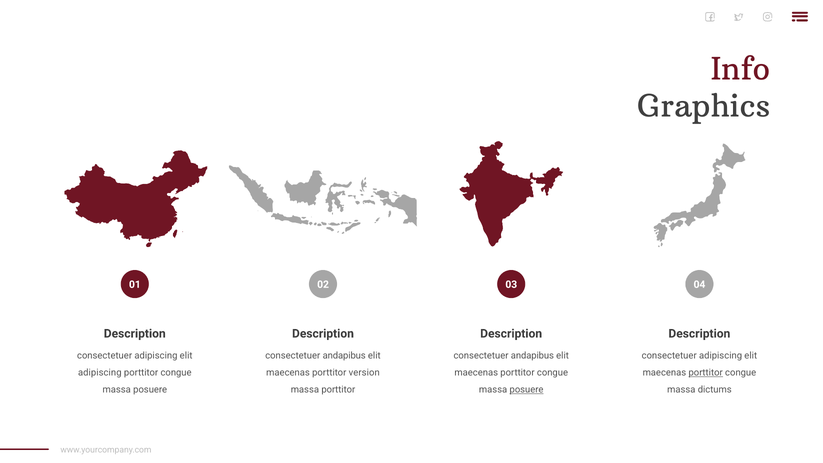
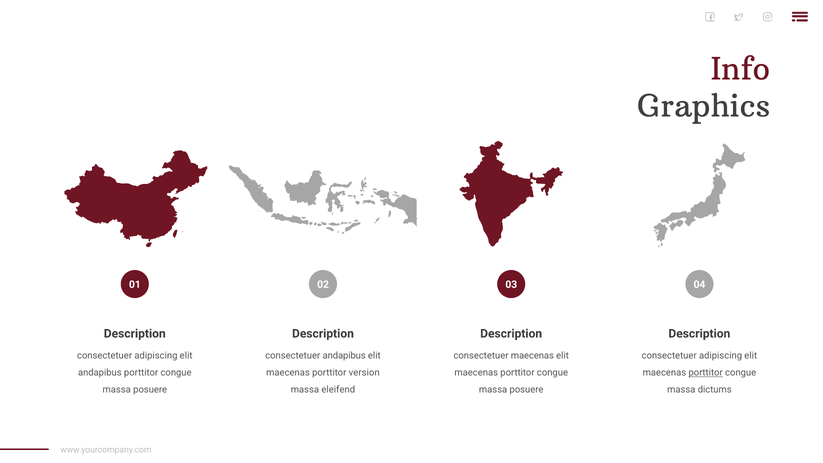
andapibus at (532, 356): andapibus -> maecenas
adipiscing at (100, 373): adipiscing -> andapibus
massa porttitor: porttitor -> eleifend
posuere at (527, 390) underline: present -> none
